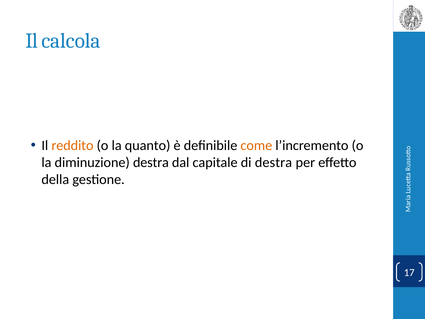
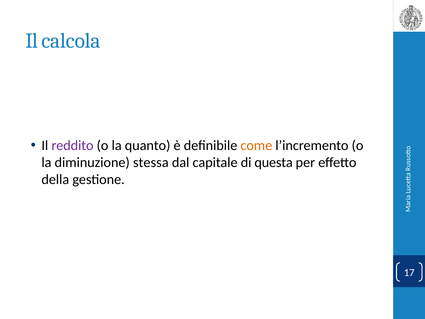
reddito colour: orange -> purple
diminuzione destra: destra -> stessa
di destra: destra -> questa
